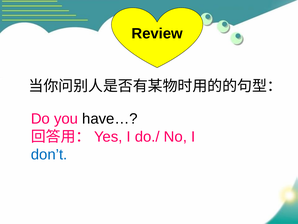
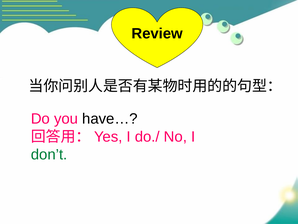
don’t colour: blue -> green
